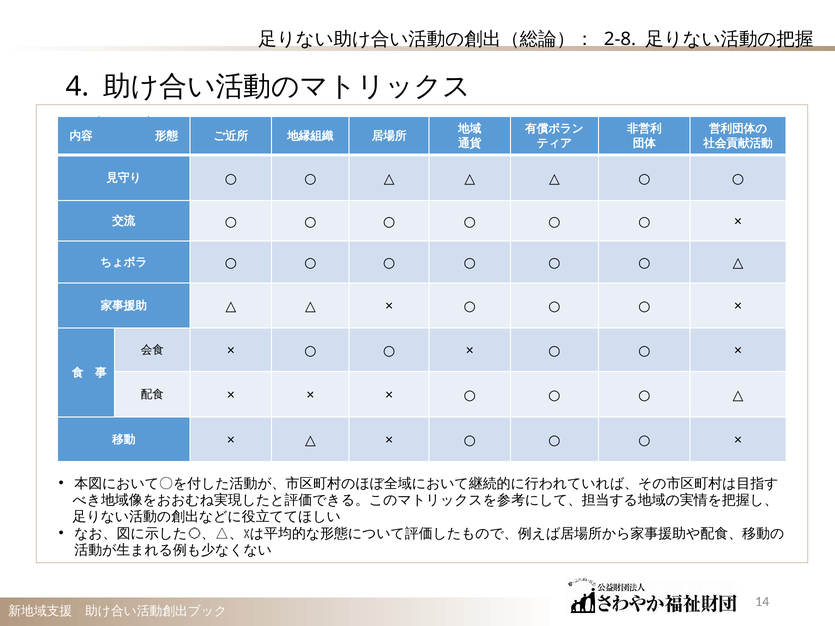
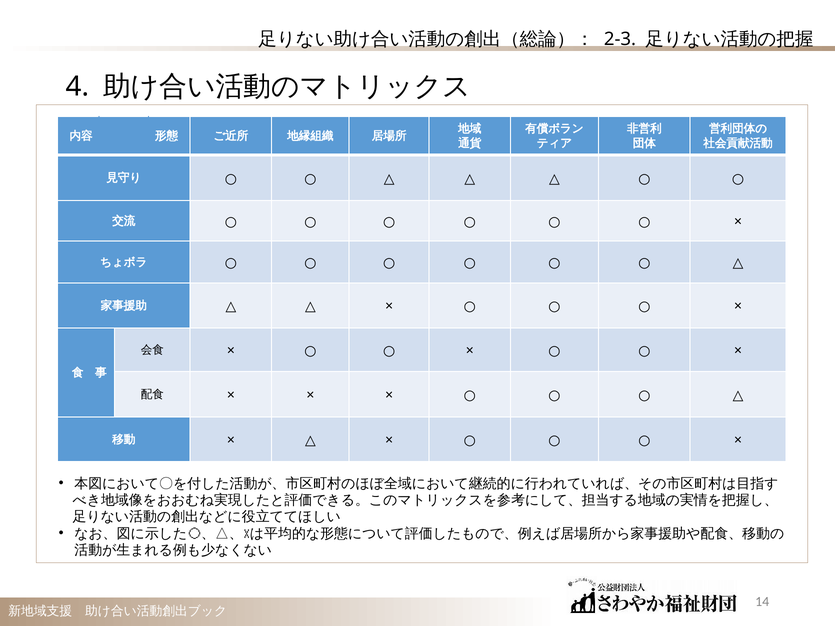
2-8: 2-8 -> 2-3
